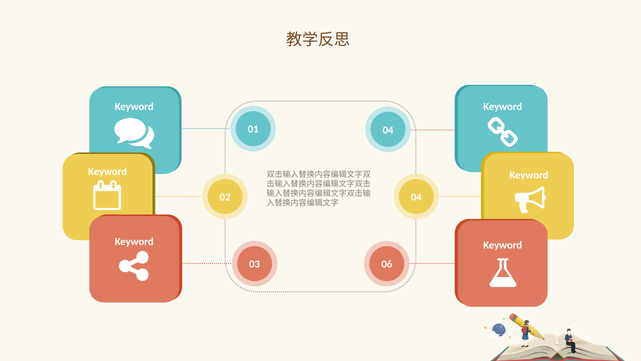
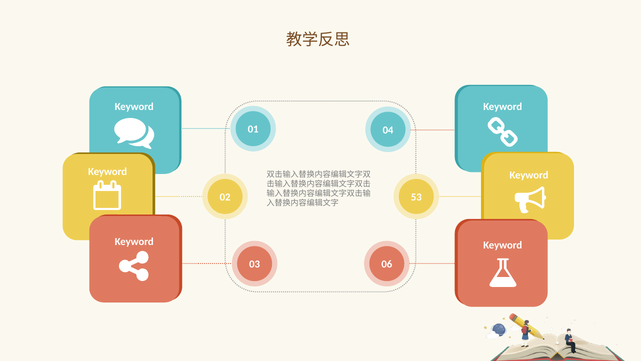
02 04: 04 -> 53
